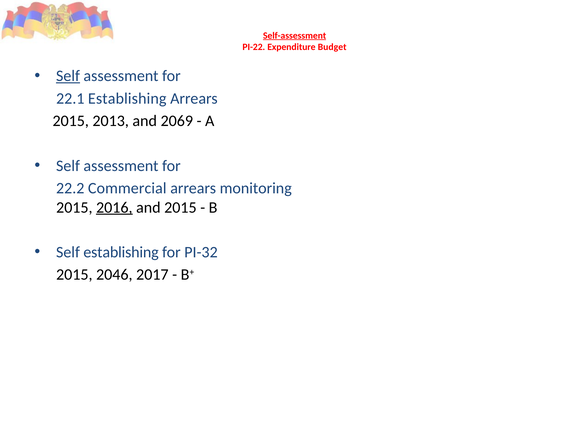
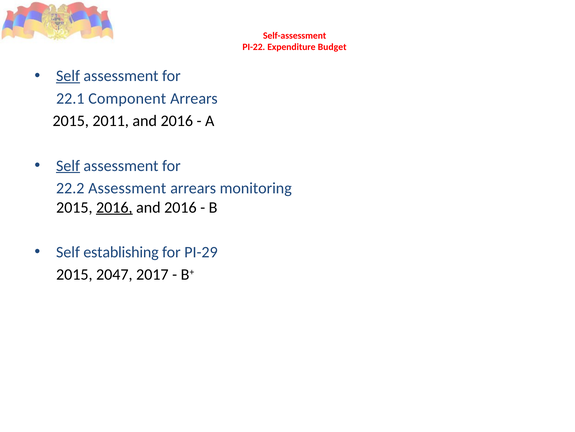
Self-assessment underline: present -> none
22.1 Establishing: Establishing -> Component
2013: 2013 -> 2011
2069 at (177, 121): 2069 -> 2016
Self at (68, 165) underline: none -> present
22.2 Commercial: Commercial -> Assessment
2015 at (180, 207): 2015 -> 2016
PI-32: PI-32 -> PI-29
2046: 2046 -> 2047
